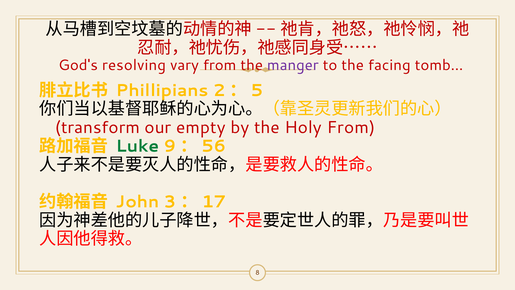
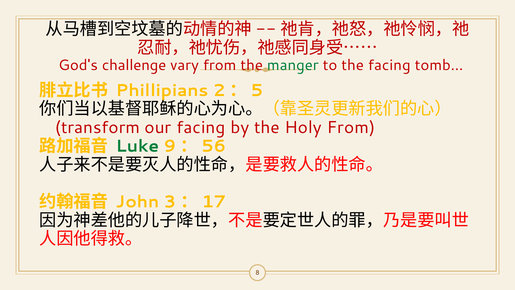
resolving: resolving -> challenge
manger colour: purple -> green
our empty: empty -> facing
